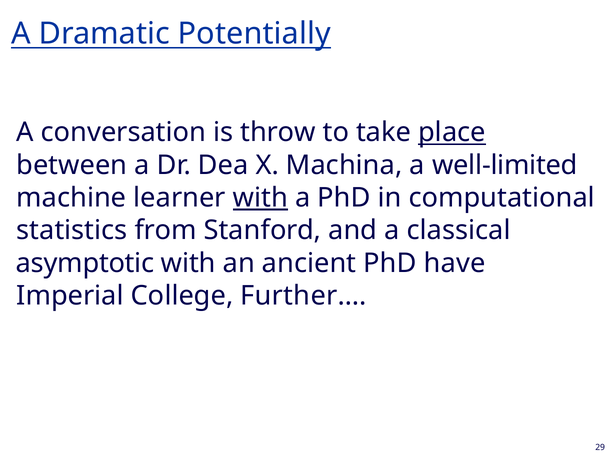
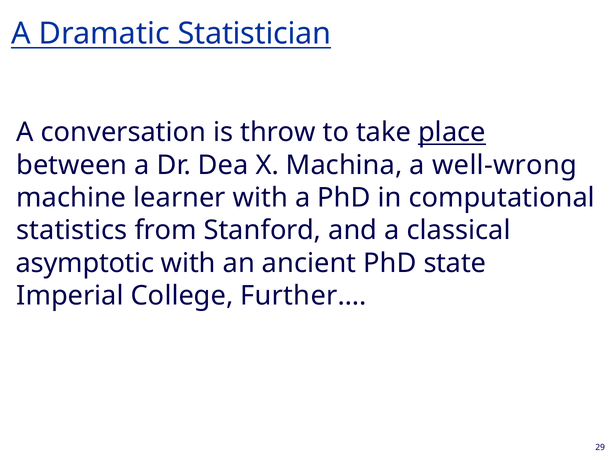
Potentially: Potentially -> Statistician
well-limited: well-limited -> well-wrong
with at (260, 198) underline: present -> none
have: have -> state
